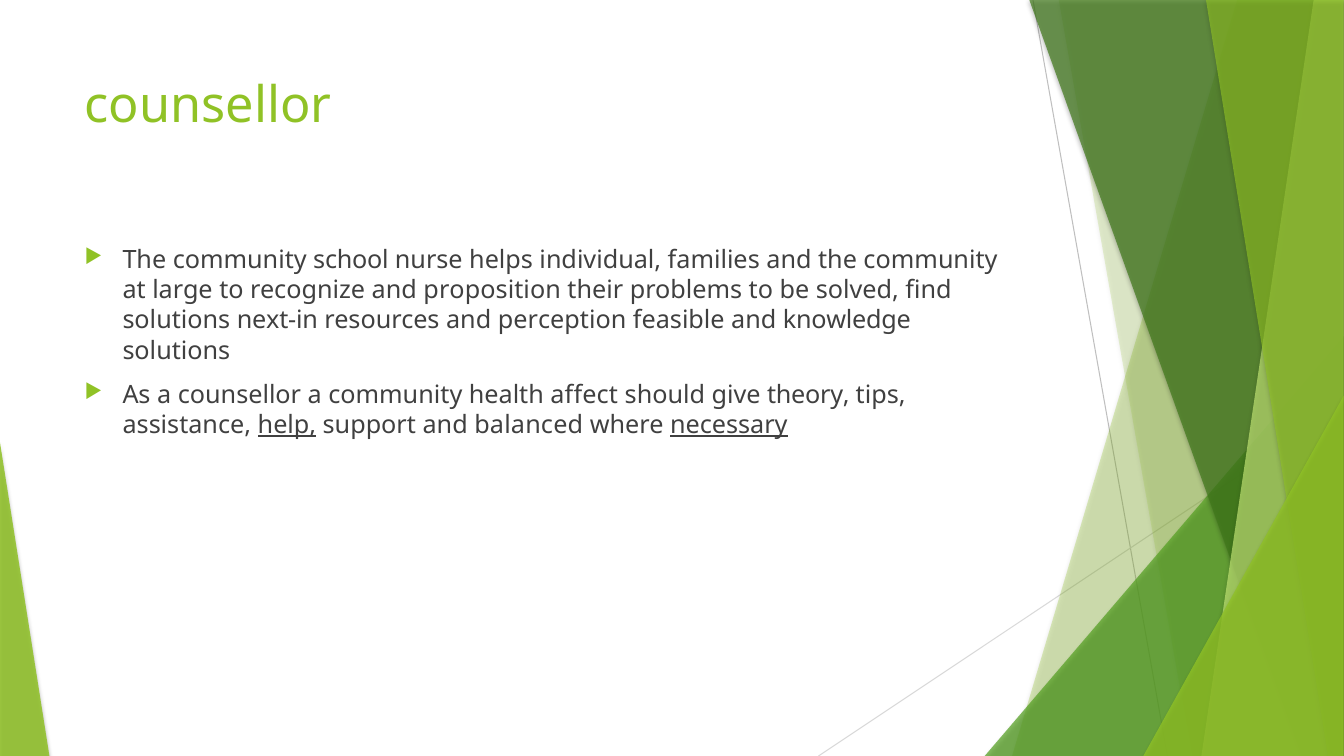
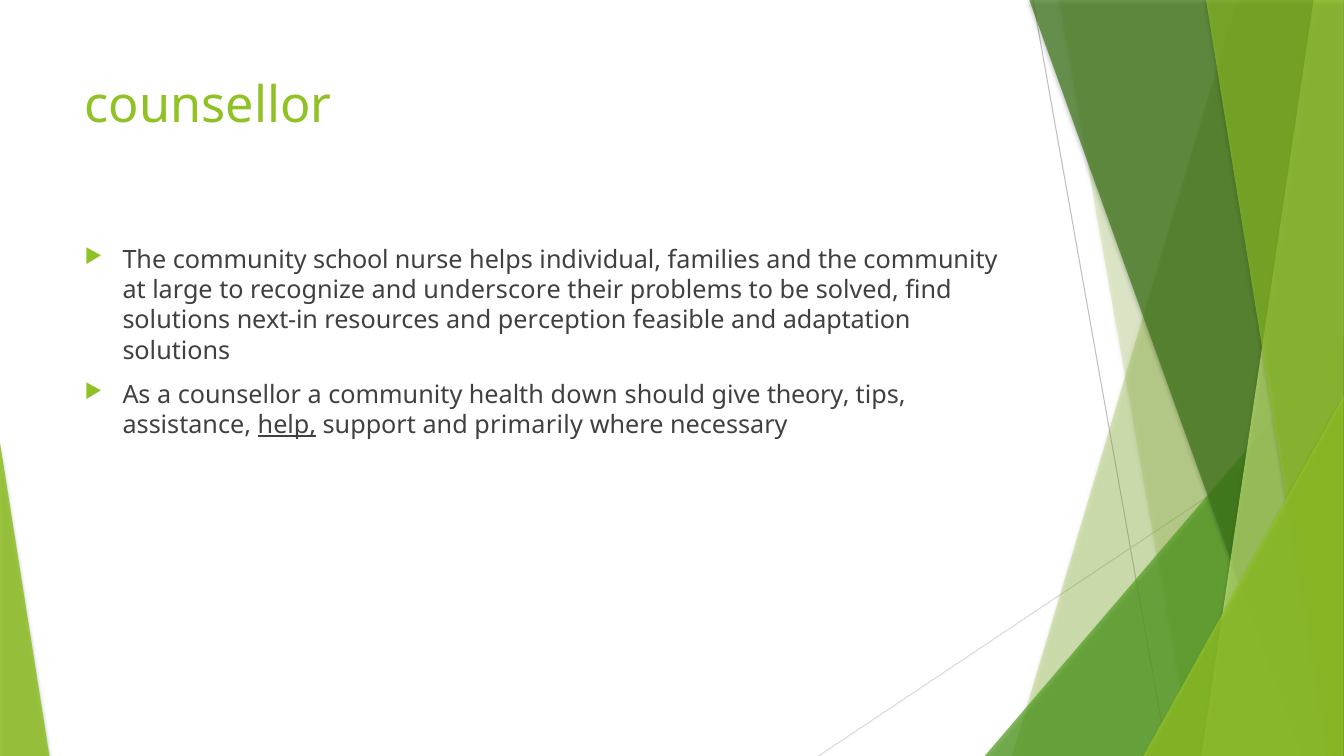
proposition: proposition -> underscore
knowledge: knowledge -> adaptation
affect: affect -> down
balanced: balanced -> primarily
necessary underline: present -> none
